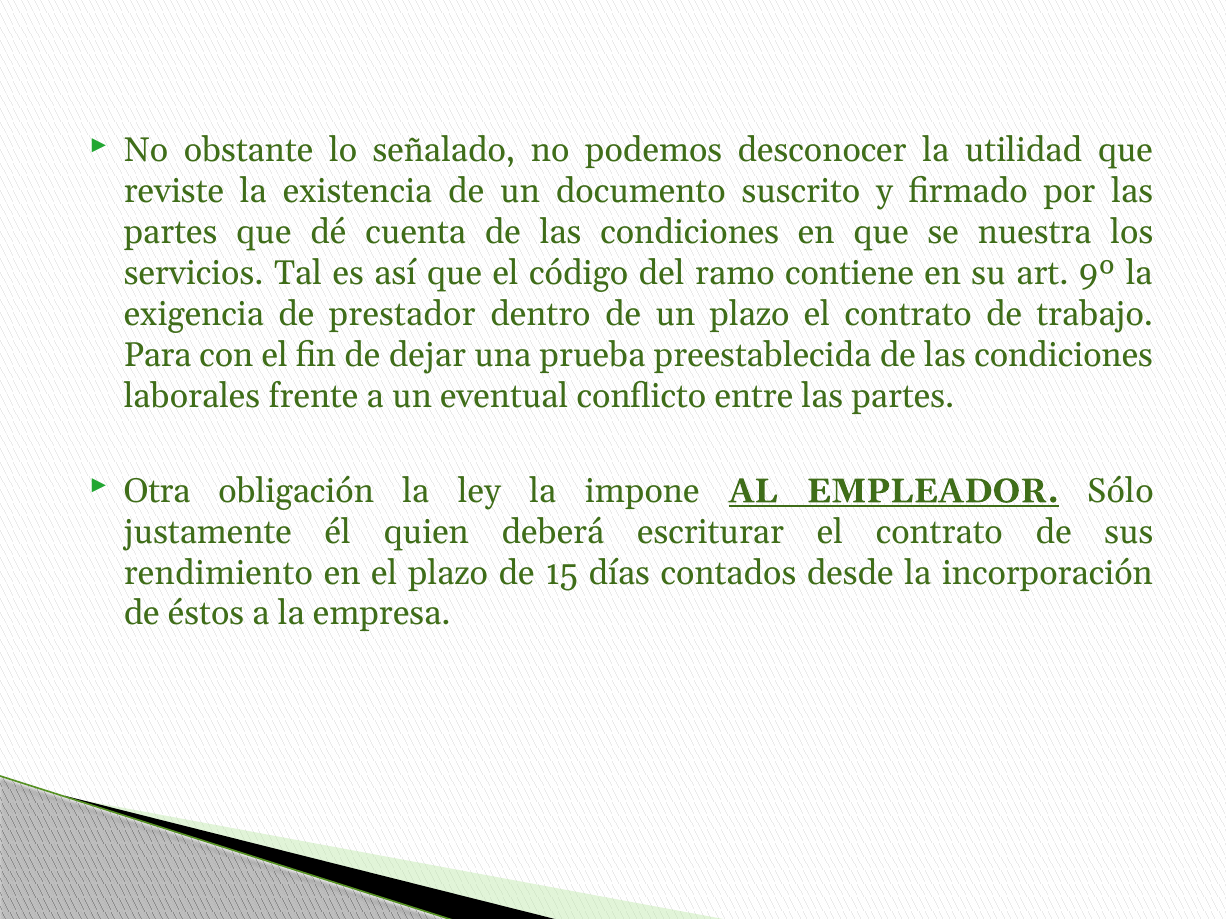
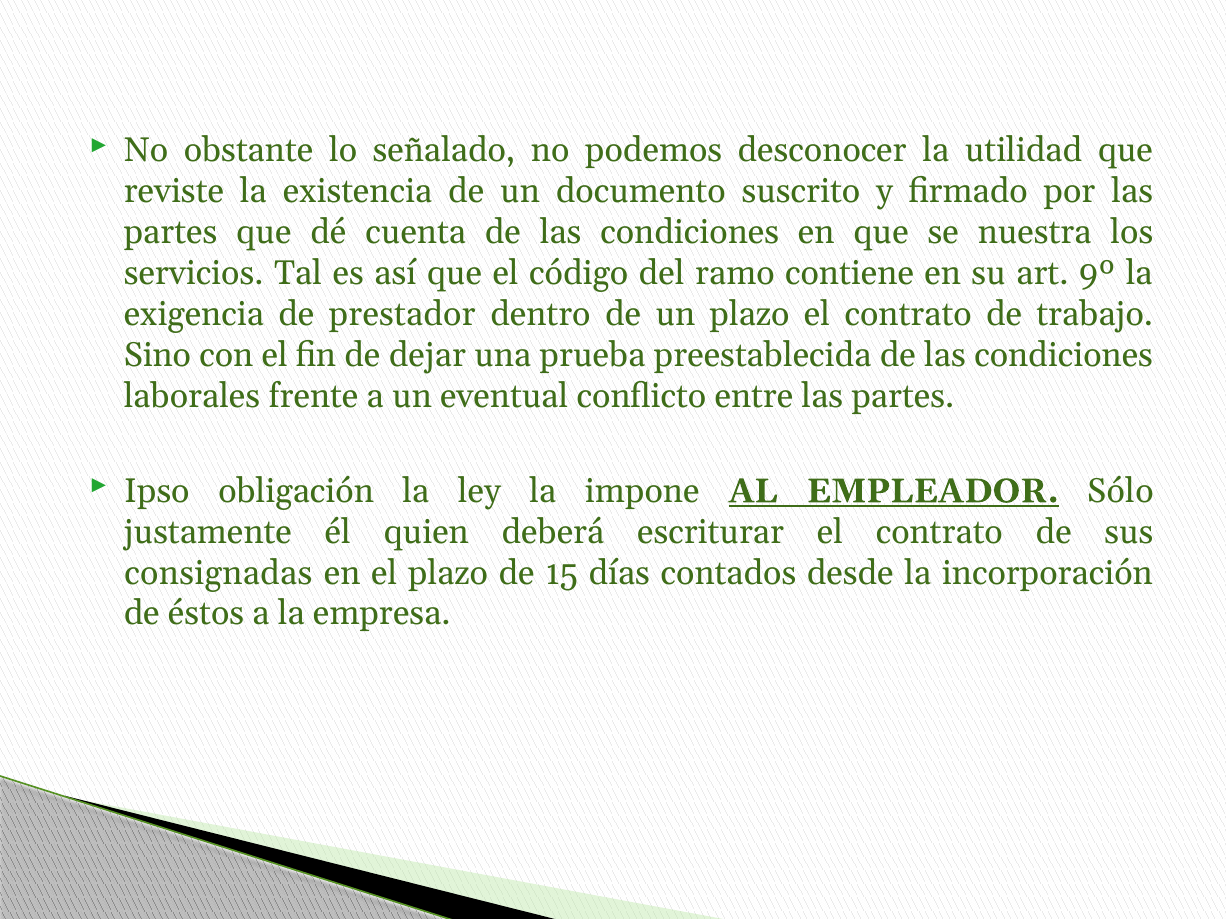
Para: Para -> Sino
Otra: Otra -> Ipso
rendimiento: rendimiento -> consignadas
